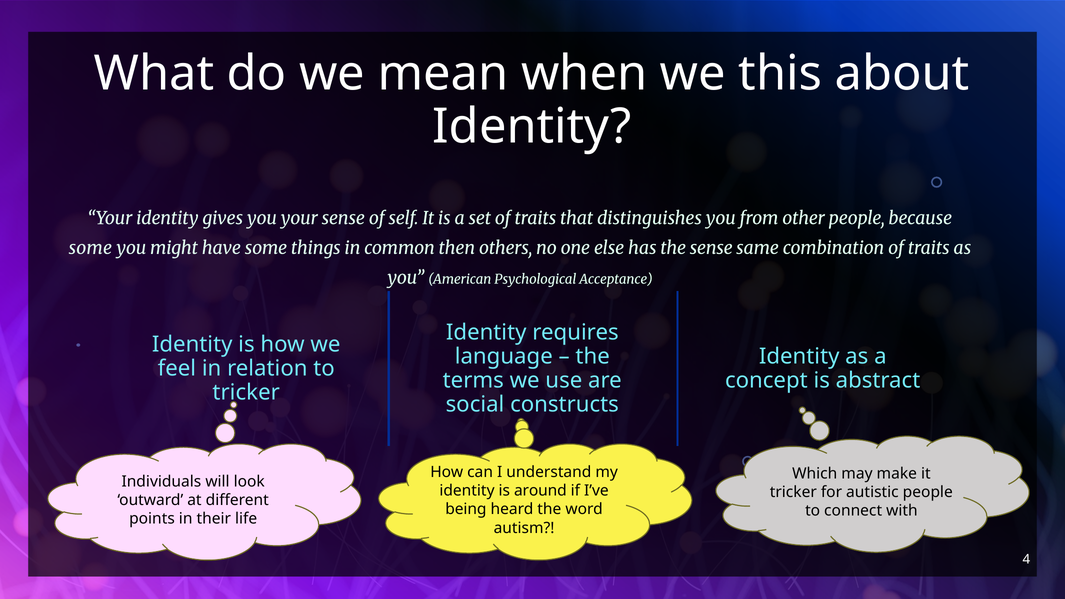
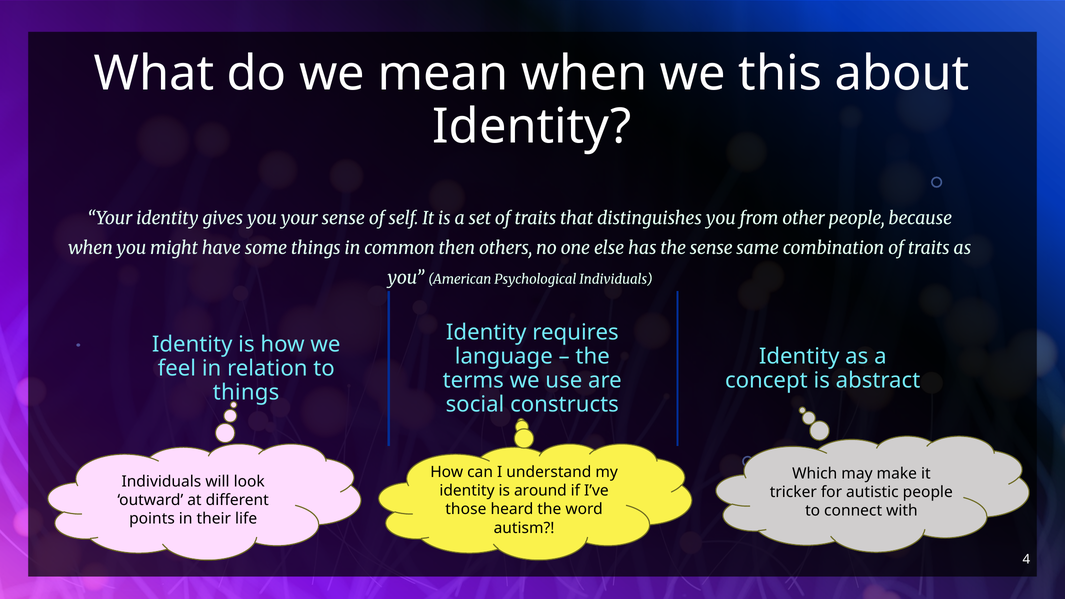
some at (90, 248): some -> when
Psychological Acceptance: Acceptance -> Individuals
tricker at (246, 393): tricker -> things
being: being -> those
